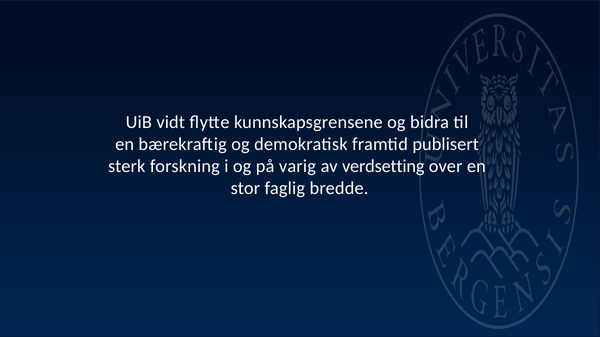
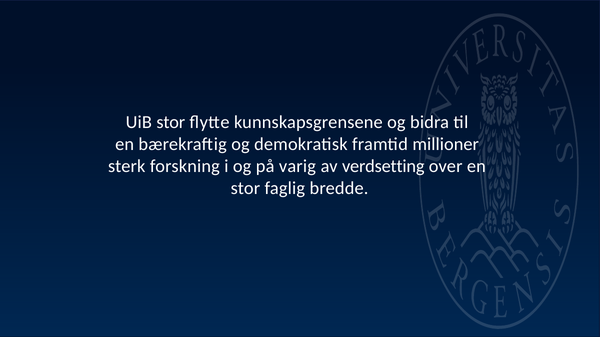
UiB vidt: vidt -> stor
publisert: publisert -> millioner
